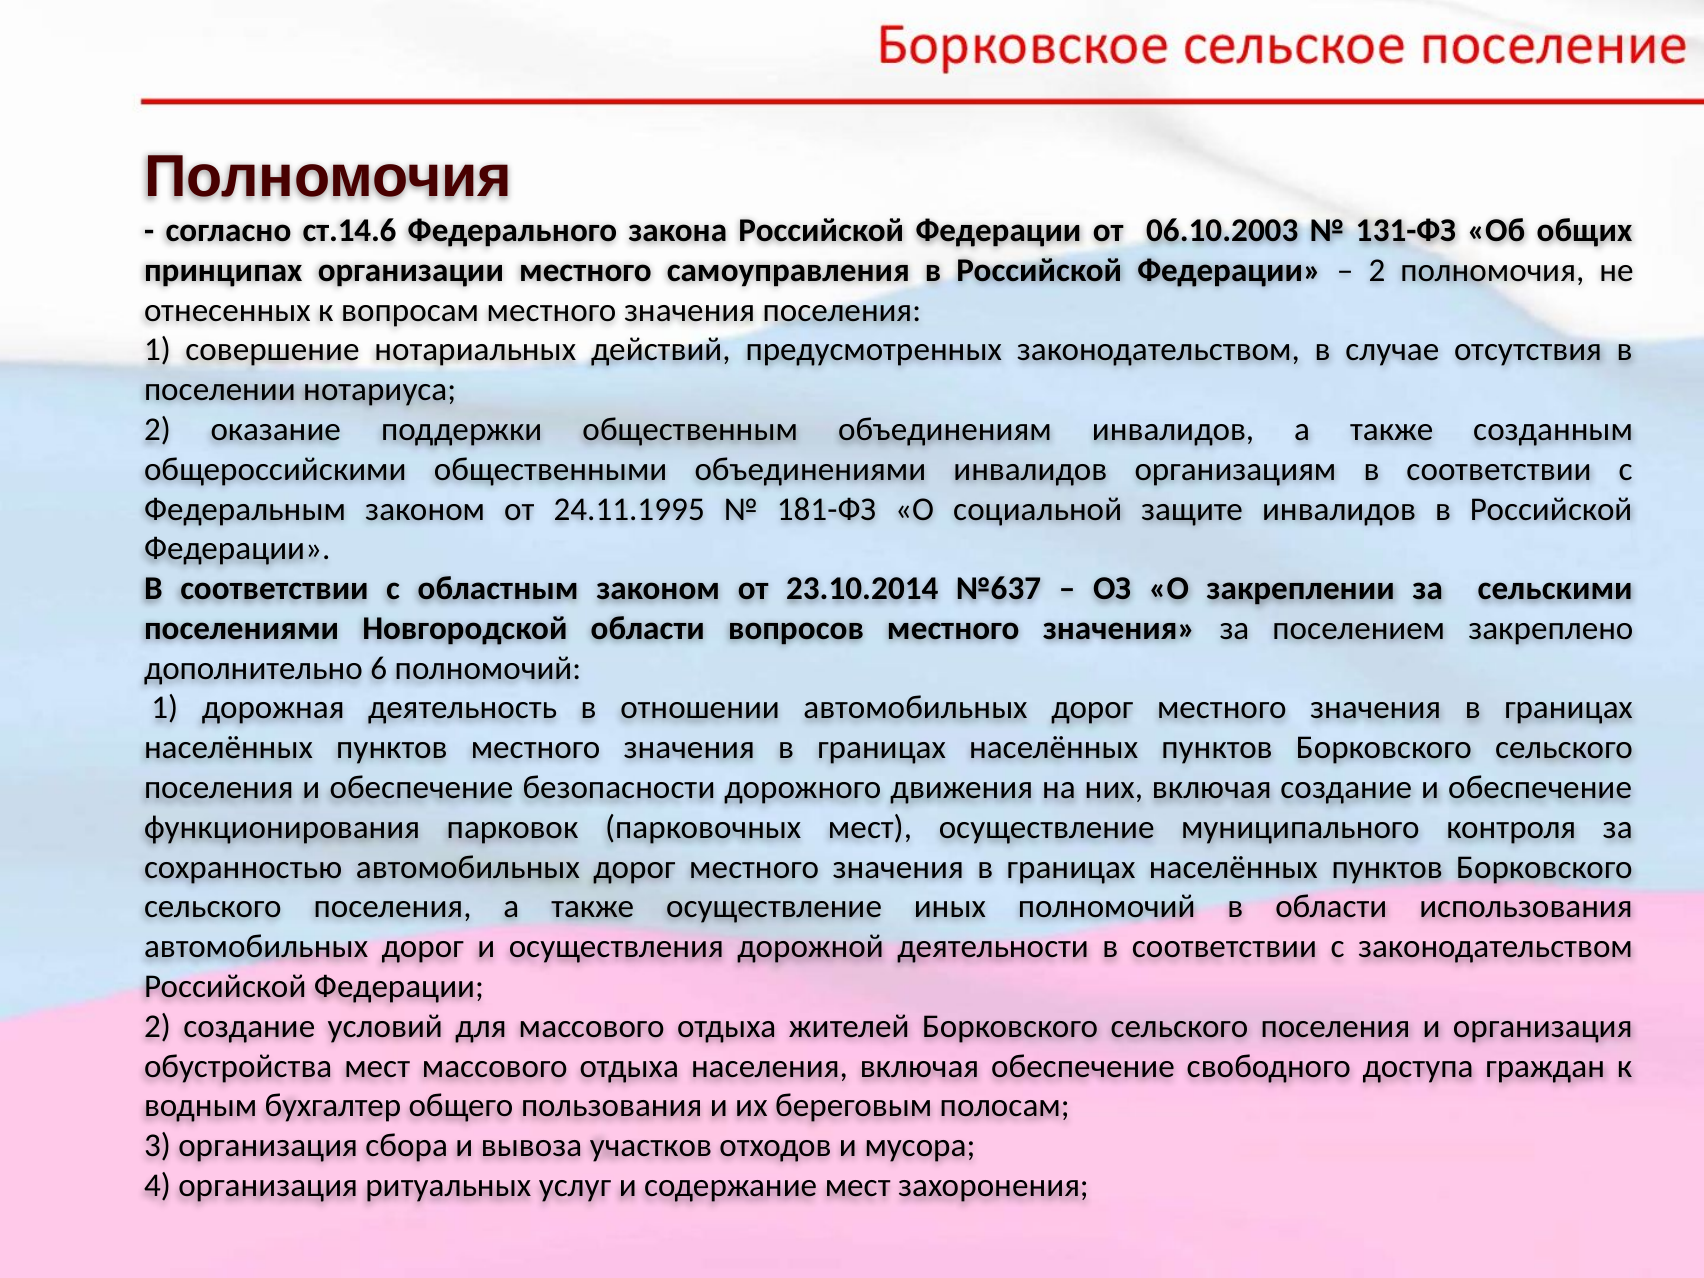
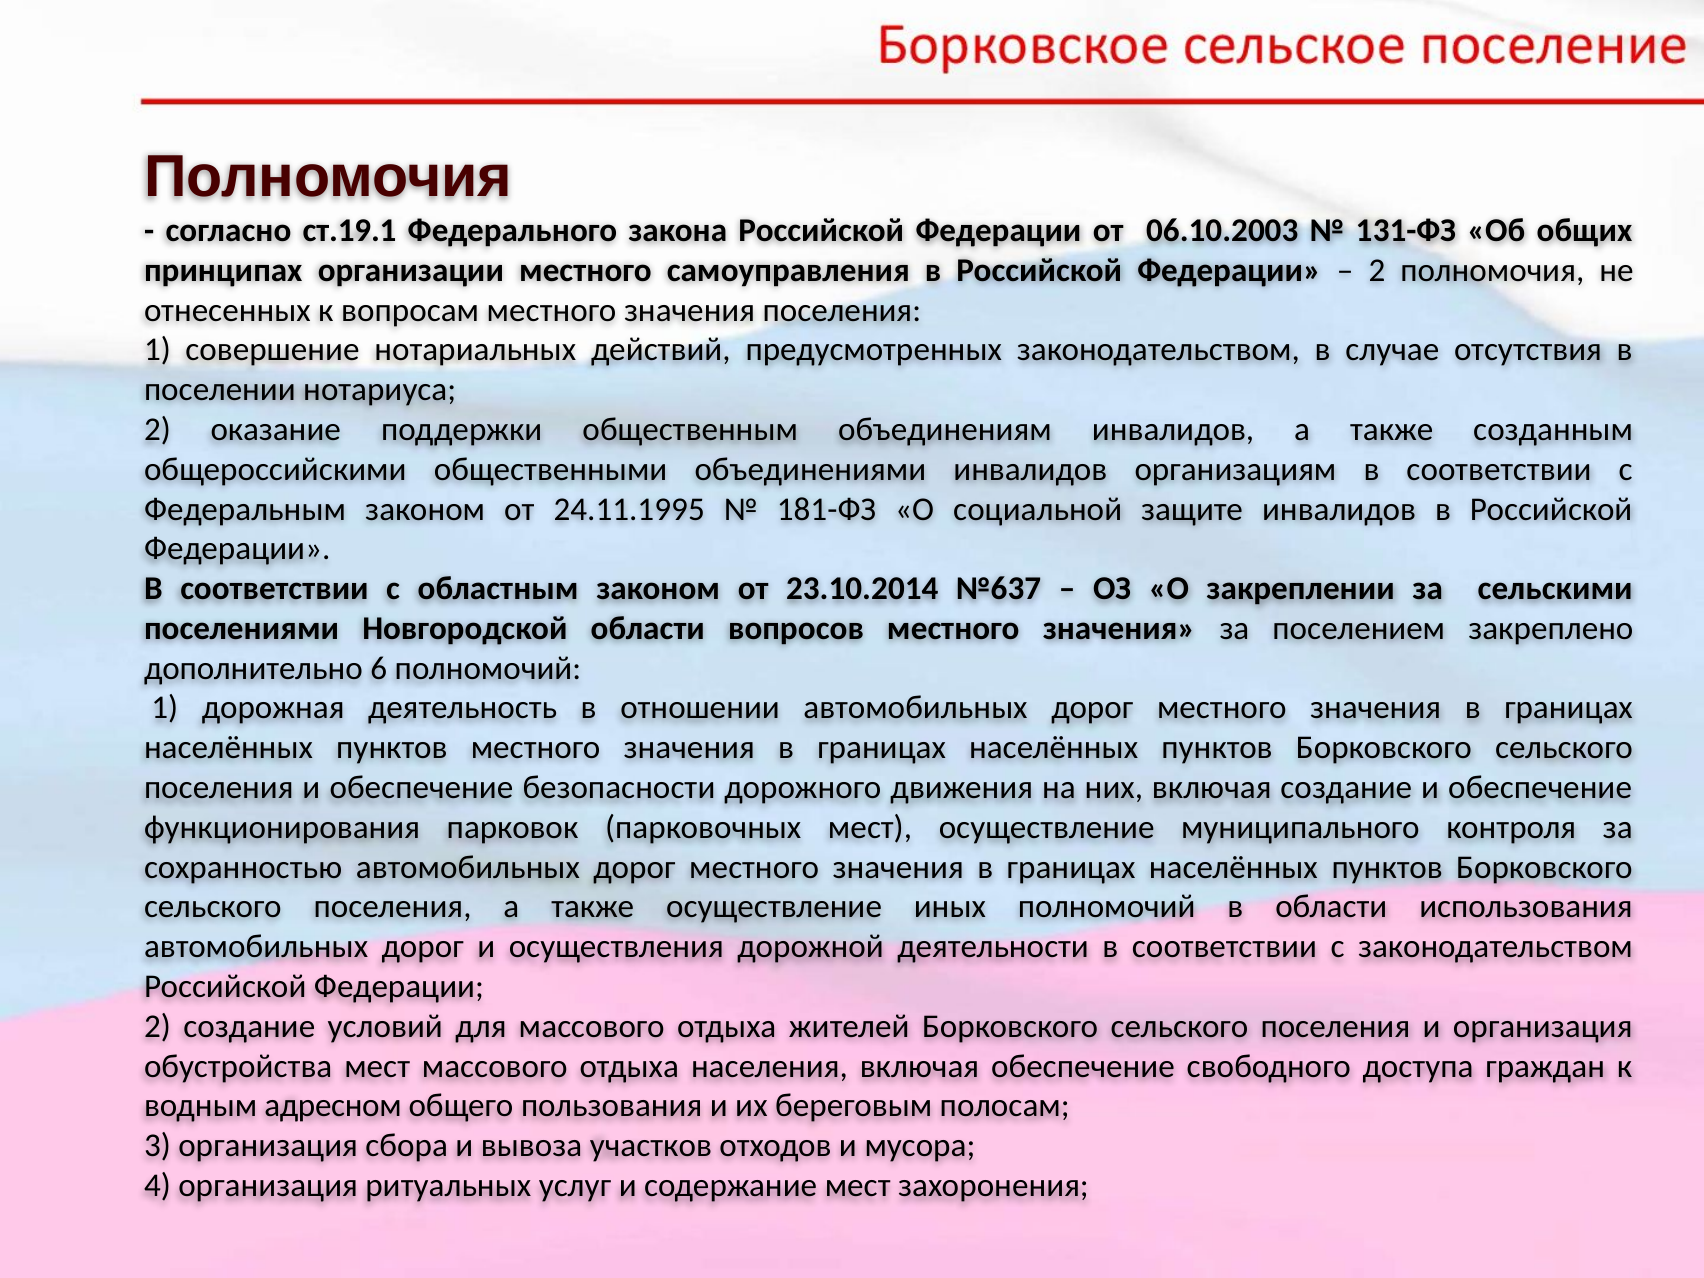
ст.14.6: ст.14.6 -> ст.19.1
бухгалтер: бухгалтер -> адресном
